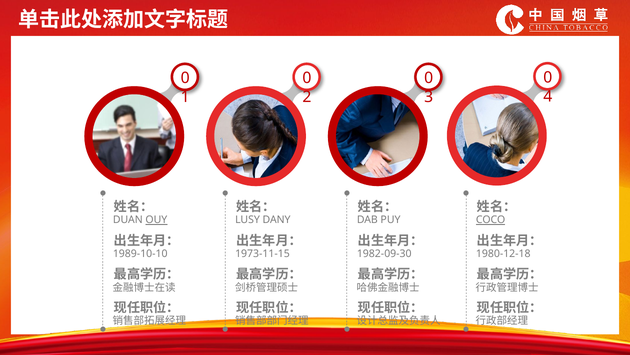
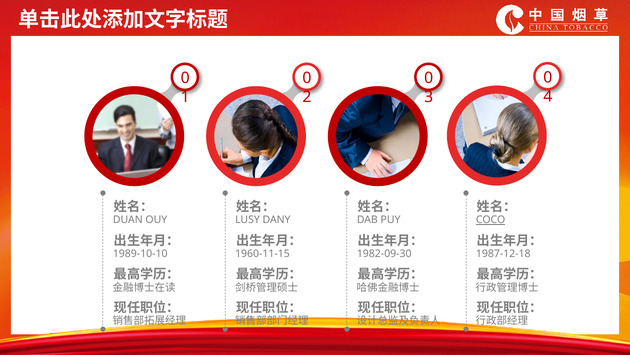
OUY underline: present -> none
1973-11-15: 1973-11-15 -> 1960-11-15
1980-12-18: 1980-12-18 -> 1987-12-18
